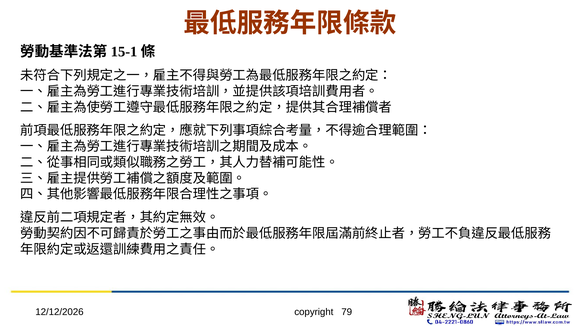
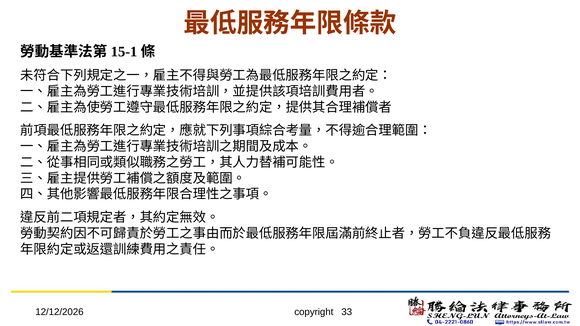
79: 79 -> 33
